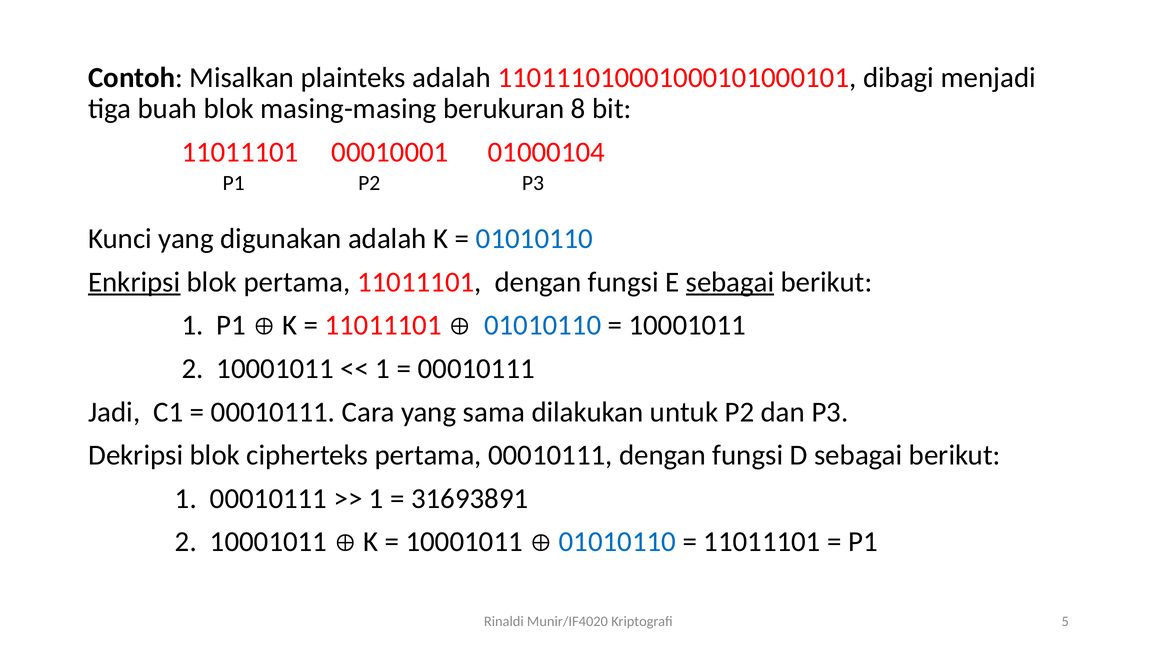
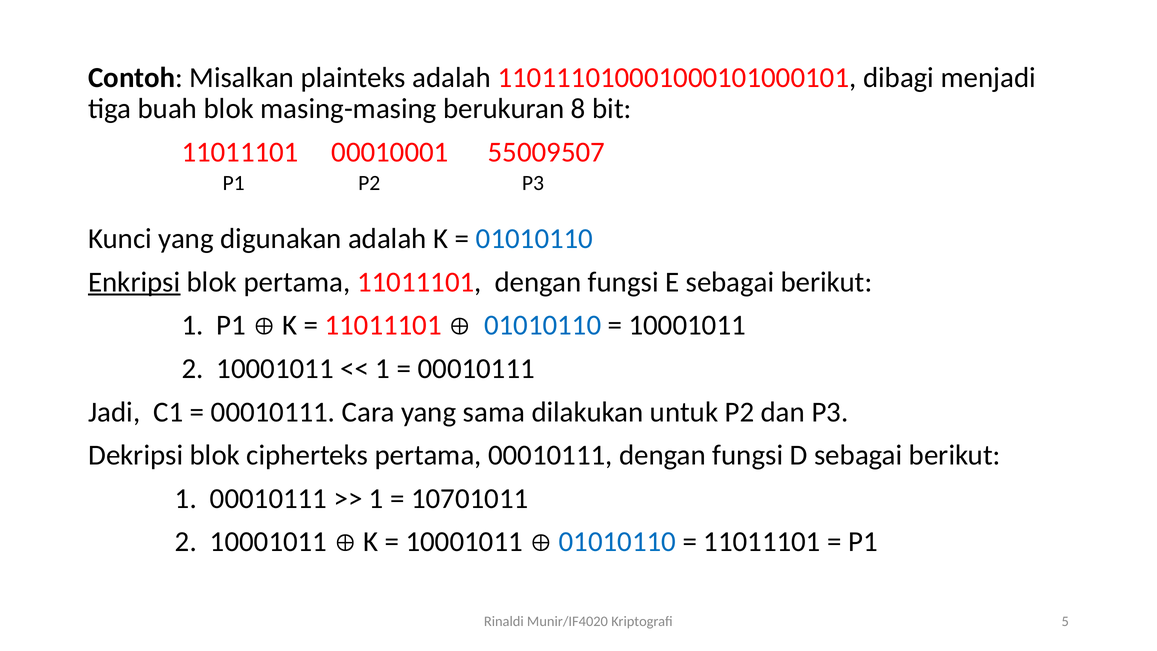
01000104: 01000104 -> 55009507
sebagai at (730, 282) underline: present -> none
31693891: 31693891 -> 10701011
